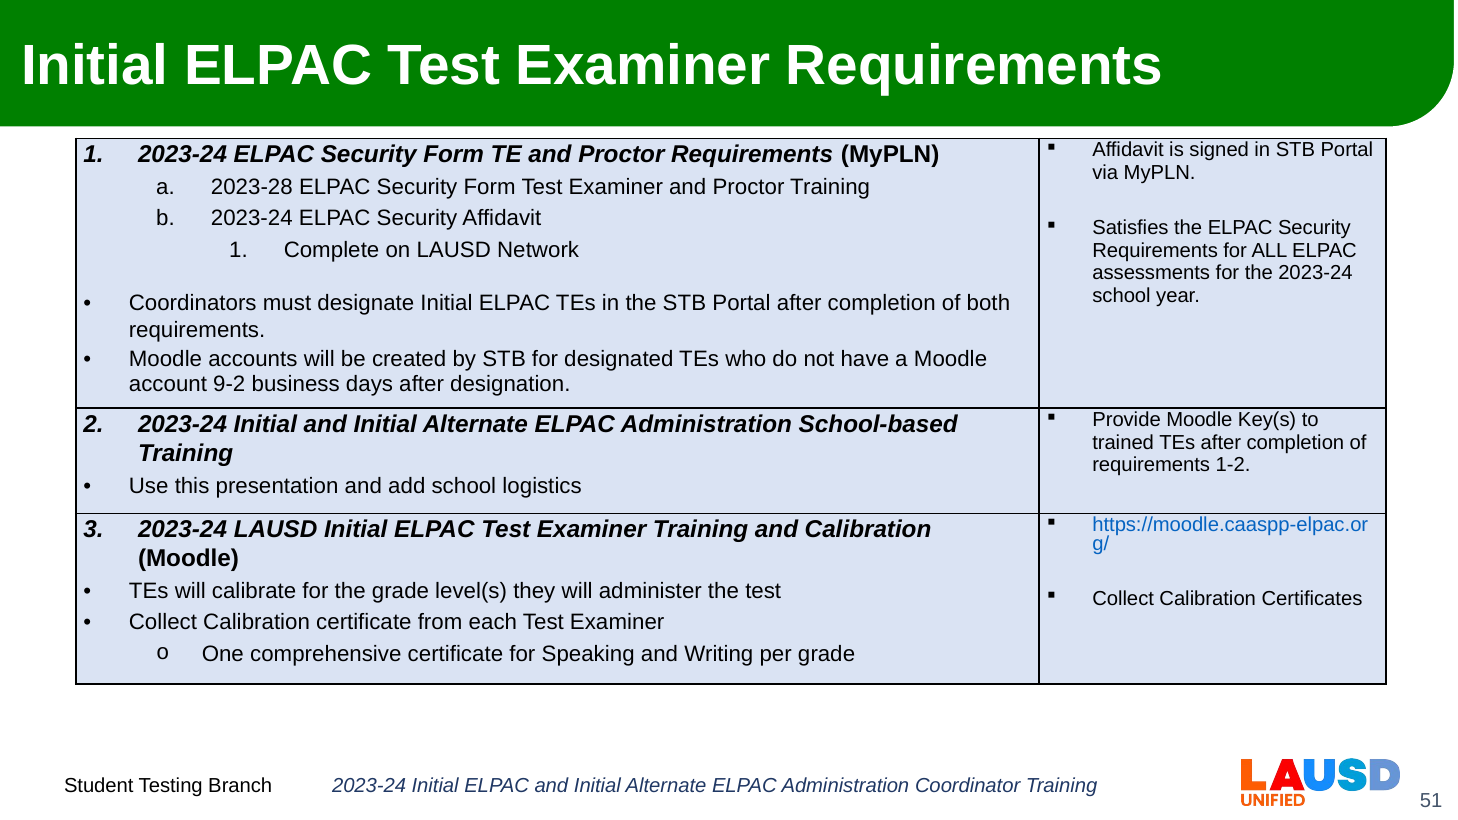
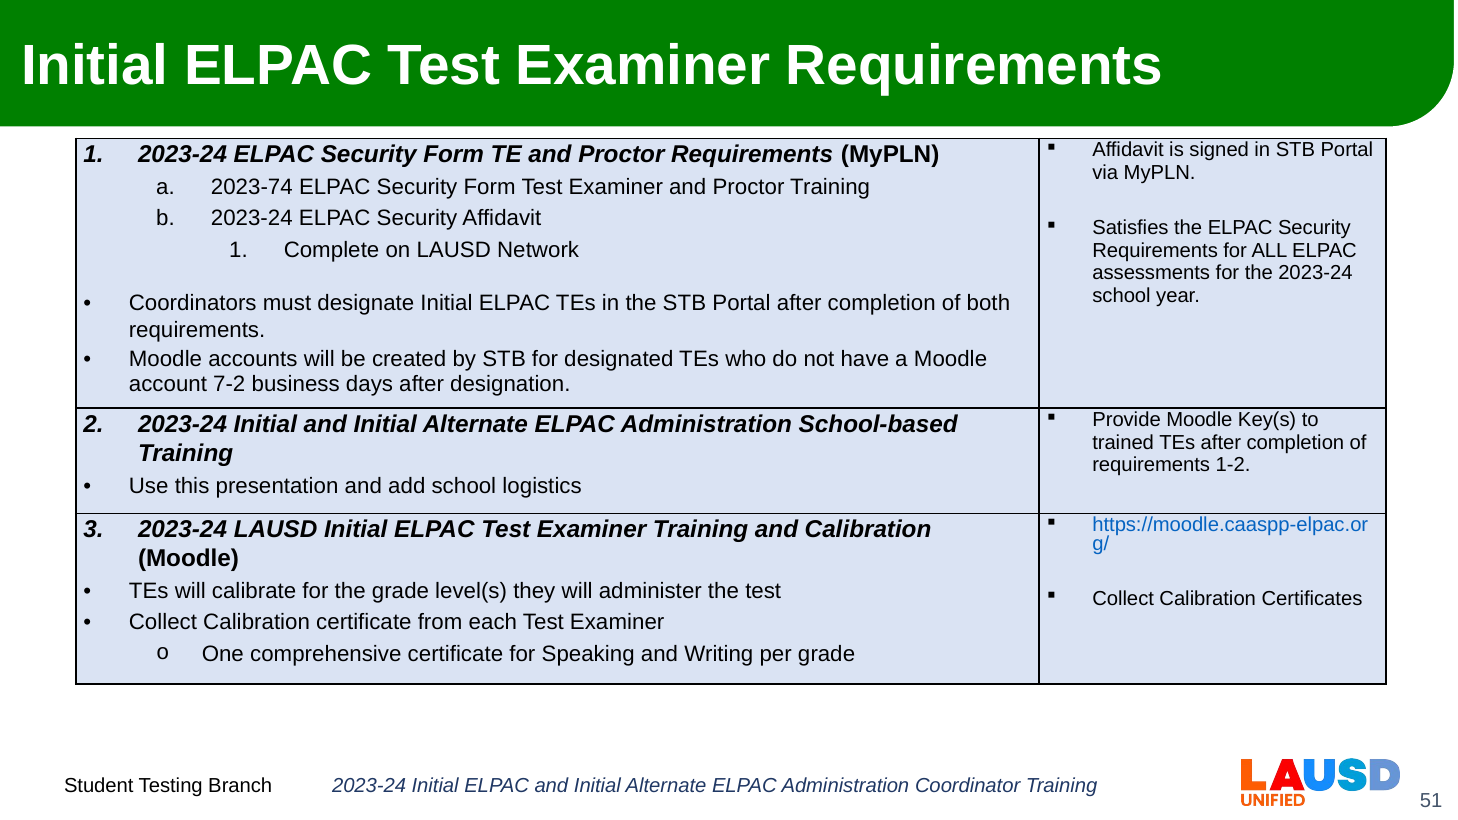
2023-28: 2023-28 -> 2023-74
9-2: 9-2 -> 7-2
